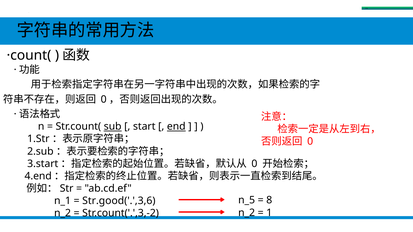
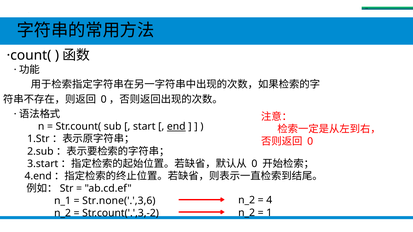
sub underline: present -> none
n_5 at (247, 201): n_5 -> n_2
8: 8 -> 4
Str.good('.',3,6: Str.good('.',3,6 -> Str.none('.',3,6
